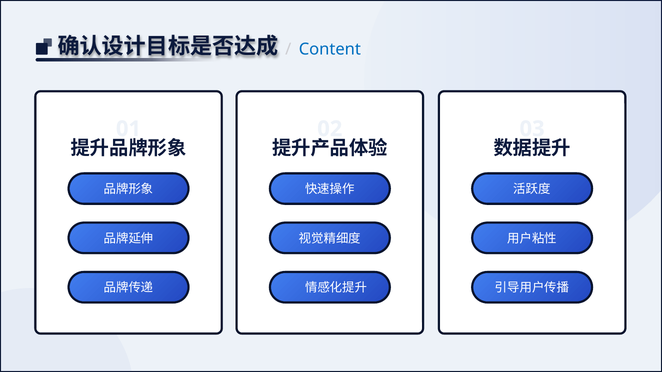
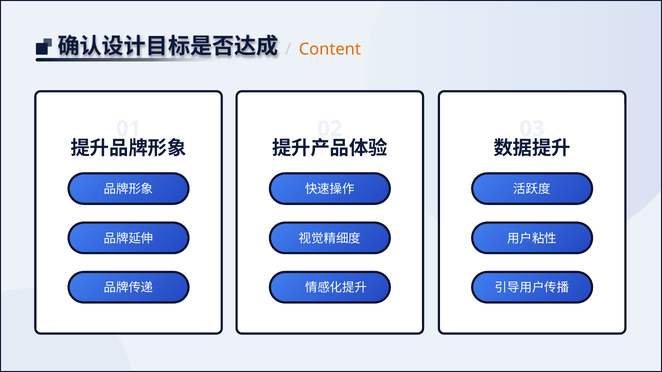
Content colour: blue -> orange
